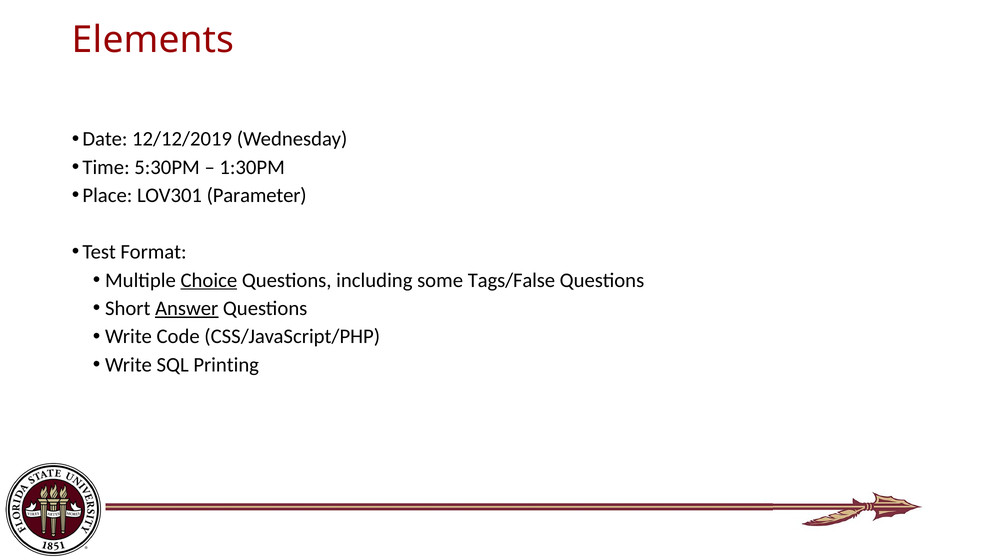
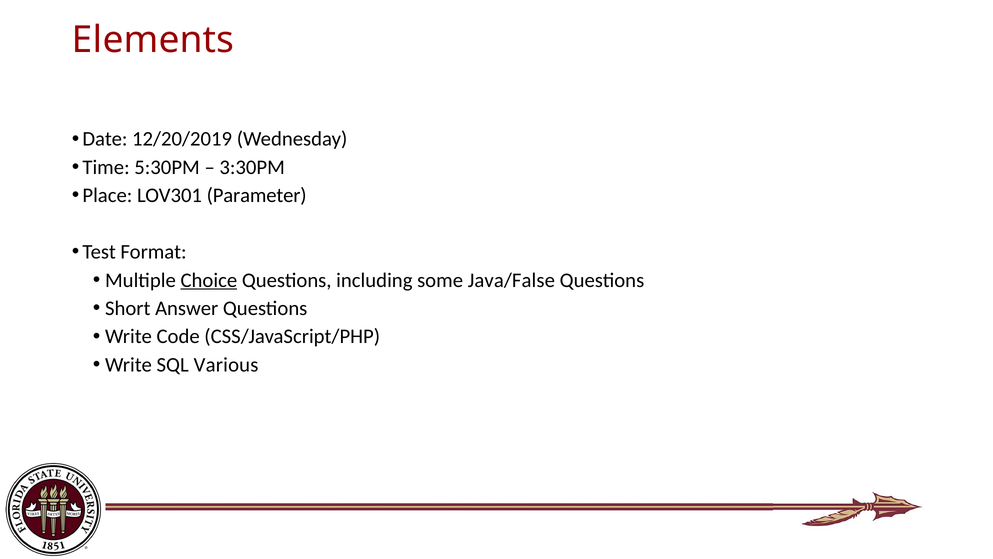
12/12/2019: 12/12/2019 -> 12/20/2019
1:30PM: 1:30PM -> 3:30PM
Tags/False: Tags/False -> Java/False
Answer underline: present -> none
Printing: Printing -> Various
